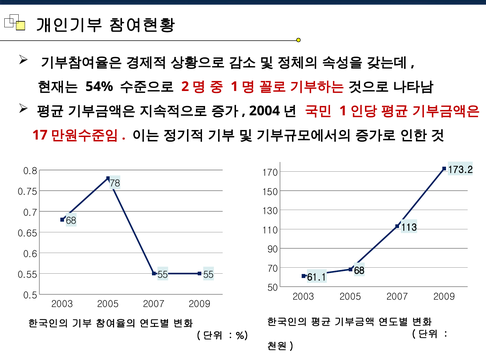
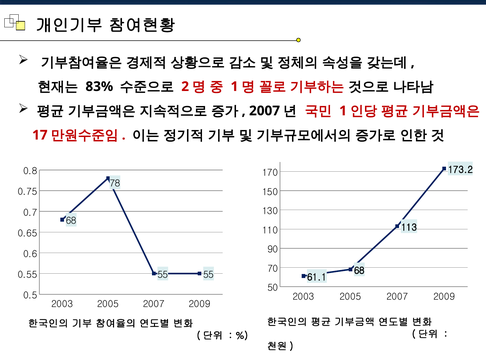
54%: 54% -> 83%
2004 at (265, 111): 2004 -> 2007
